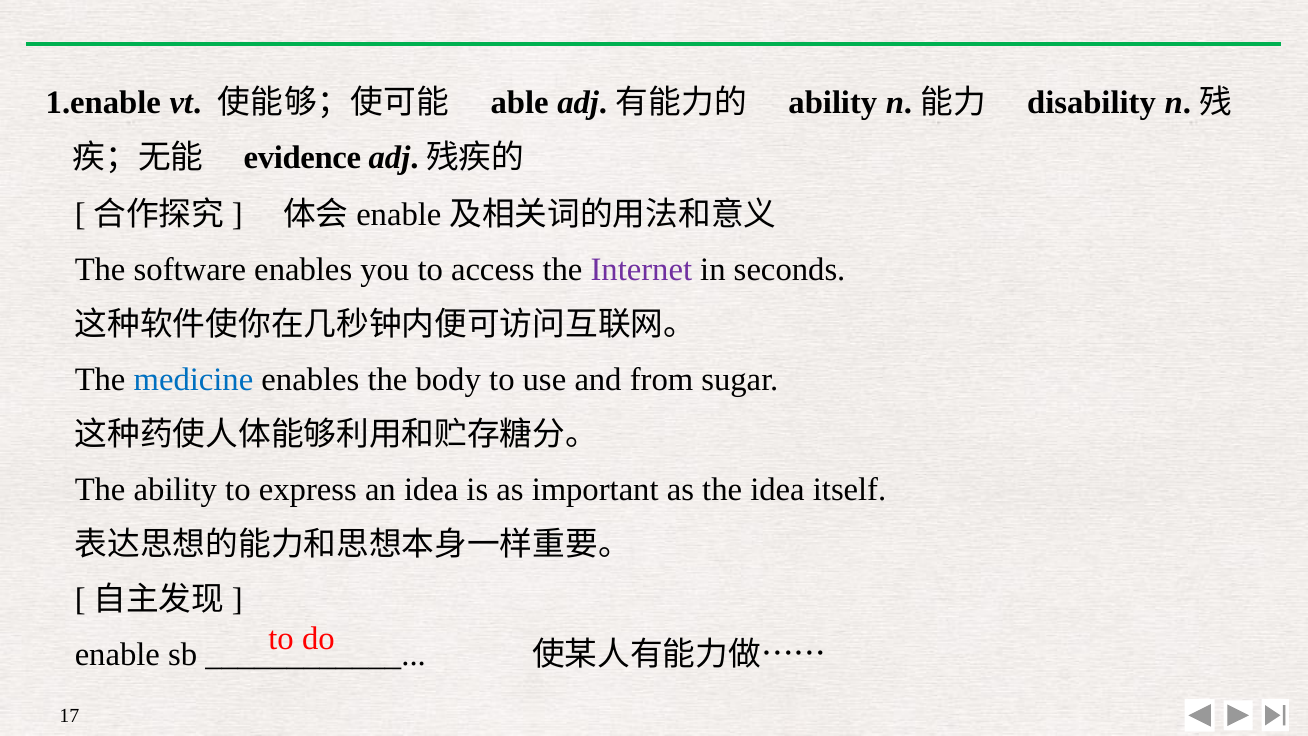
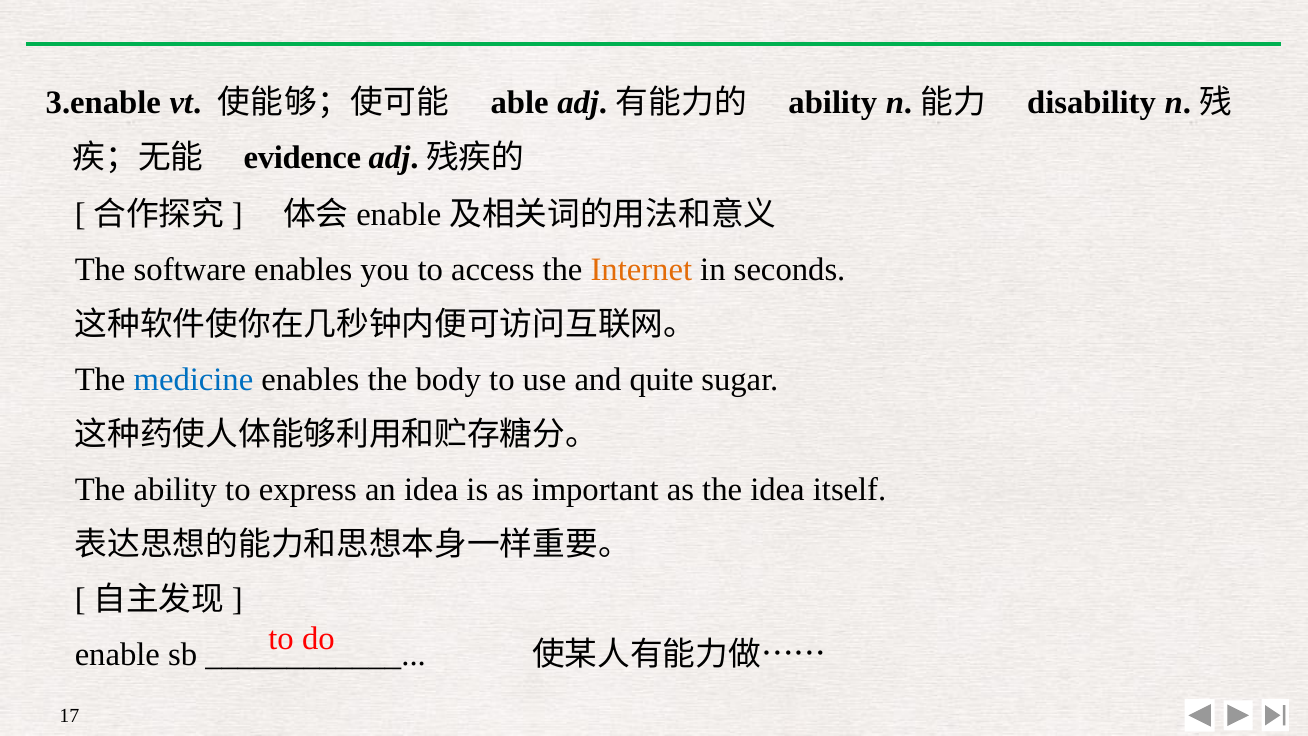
1.enable: 1.enable -> 3.enable
Internet colour: purple -> orange
from: from -> quite
